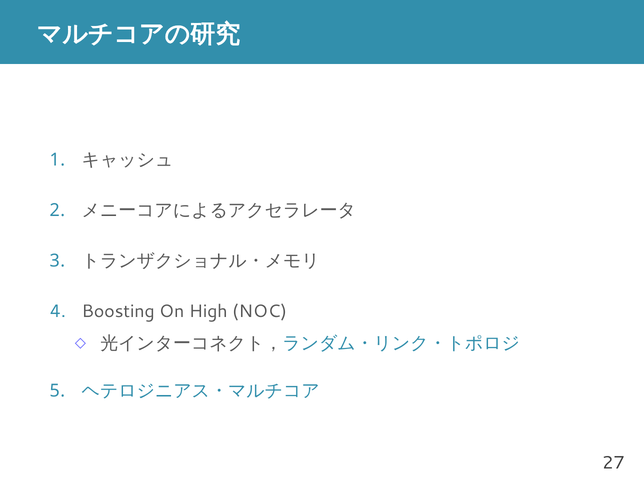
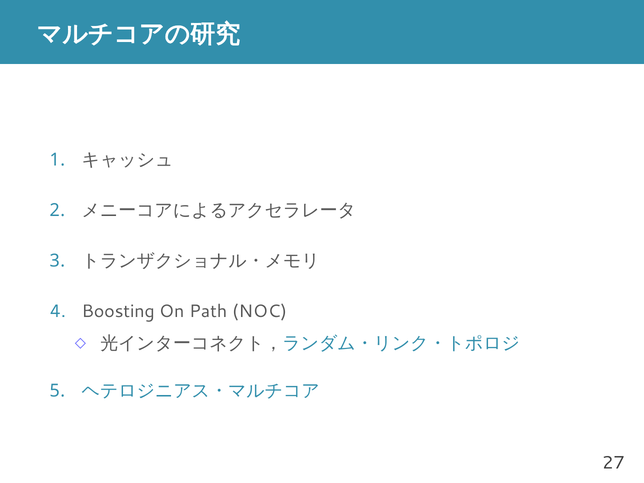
High: High -> Path
